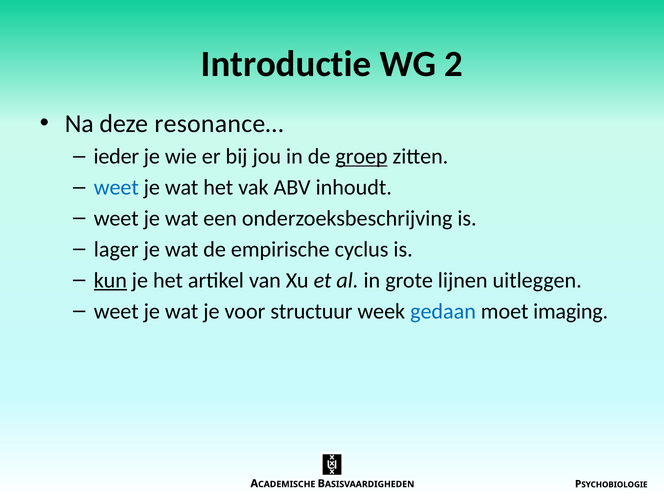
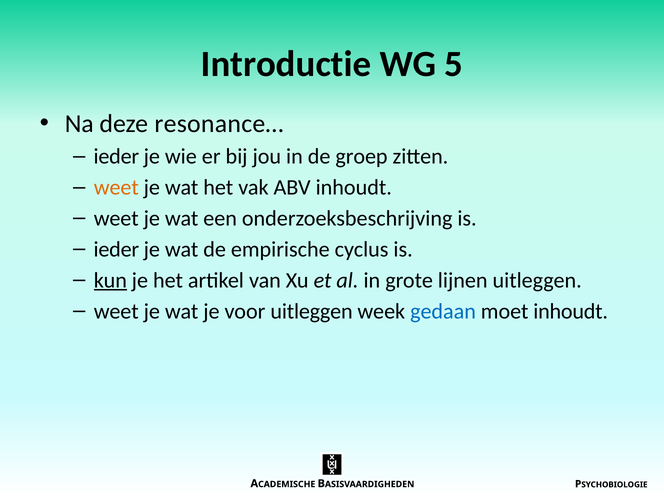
2: 2 -> 5
groep underline: present -> none
weet at (116, 187) colour: blue -> orange
lager at (116, 249): lager -> ieder
voor structuur: structuur -> uitleggen
moet imaging: imaging -> inhoudt
